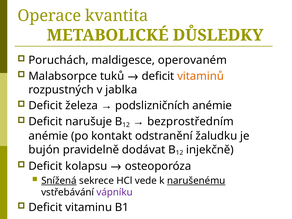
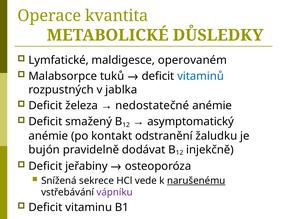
Poruchách: Poruchách -> Lymfatické
vitaminů colour: orange -> blue
podslizničních: podslizničních -> nedostatečné
narušuje: narušuje -> smažený
bezprostředním: bezprostředním -> asymptomatický
kolapsu: kolapsu -> jeřabiny
Snížená underline: present -> none
